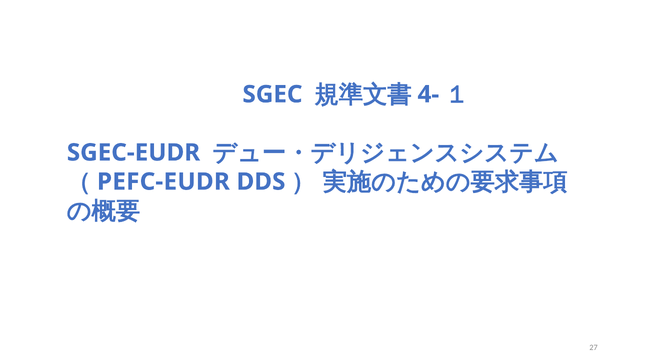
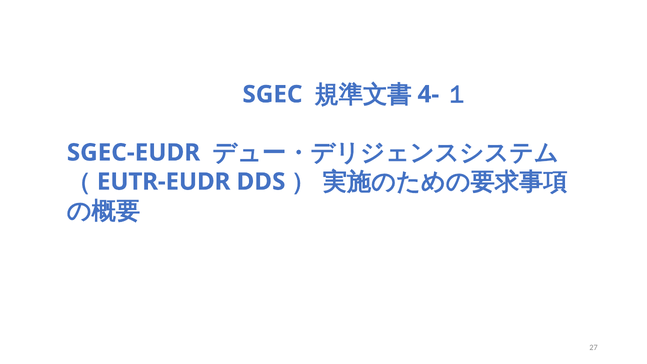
PEFC-EUDR: PEFC-EUDR -> EUTR-EUDR
